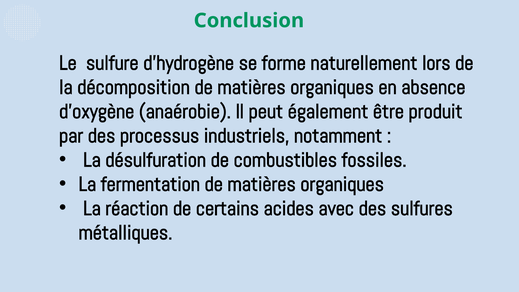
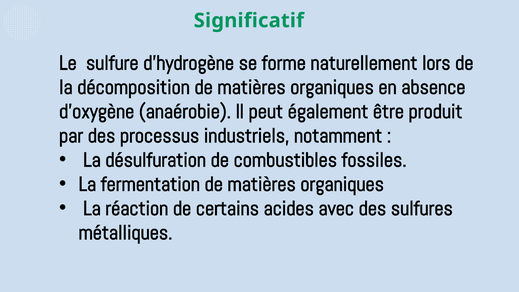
Conclusion: Conclusion -> Significatif
